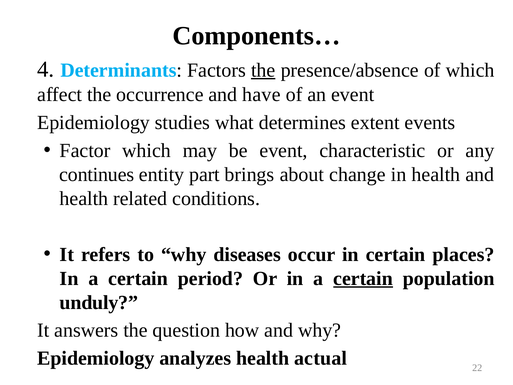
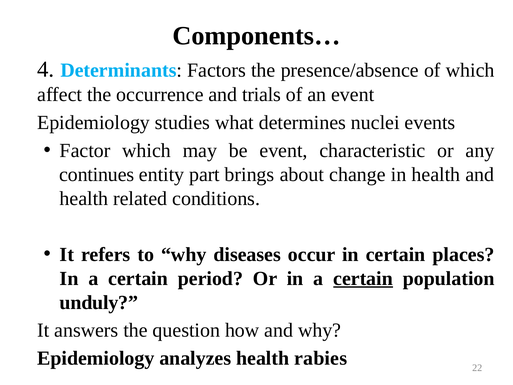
the at (263, 70) underline: present -> none
have: have -> trials
extent: extent -> nuclei
actual: actual -> rabies
